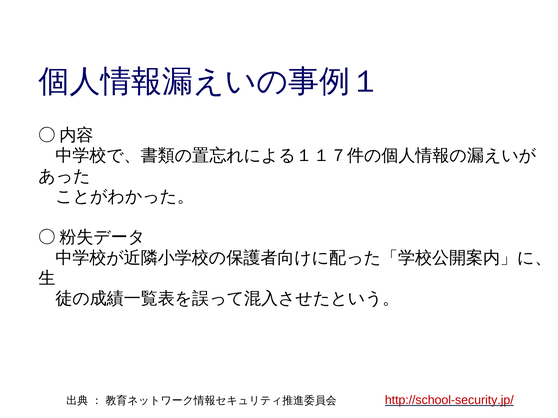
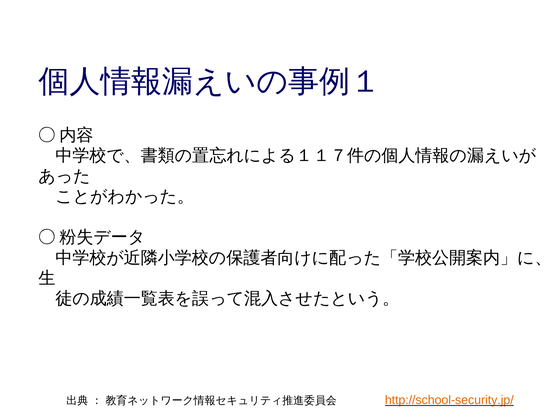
http://school-security.jp/ colour: red -> orange
